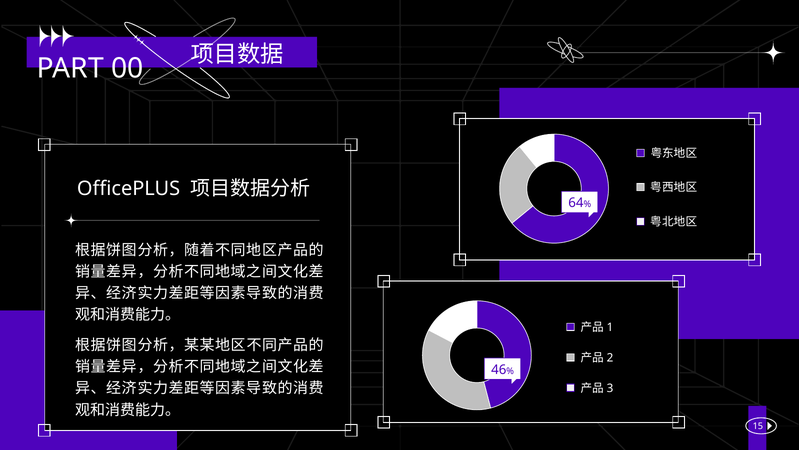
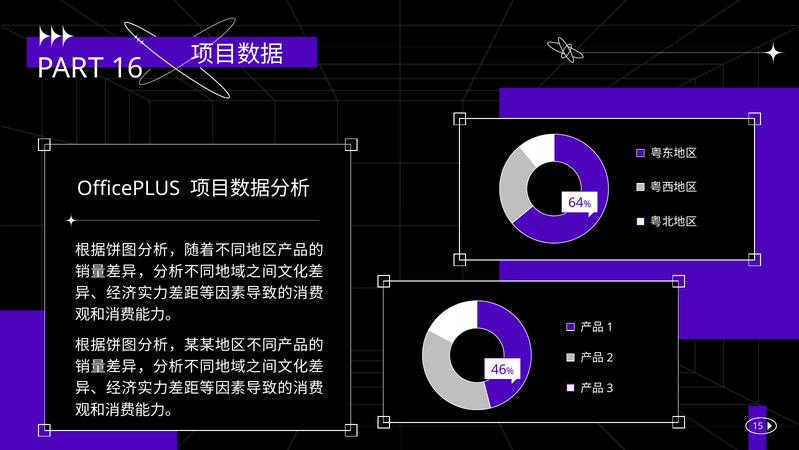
00: 00 -> 16
